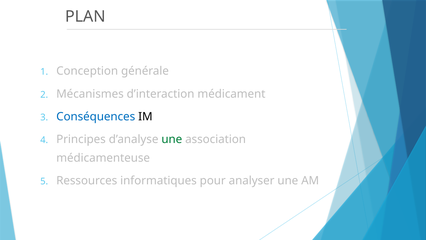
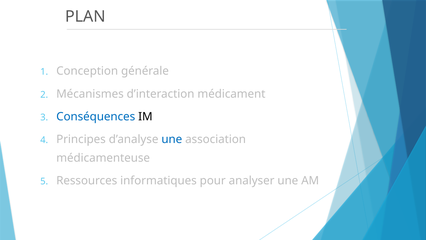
une at (172, 139) colour: green -> blue
